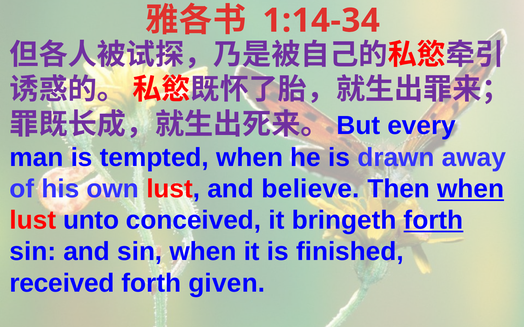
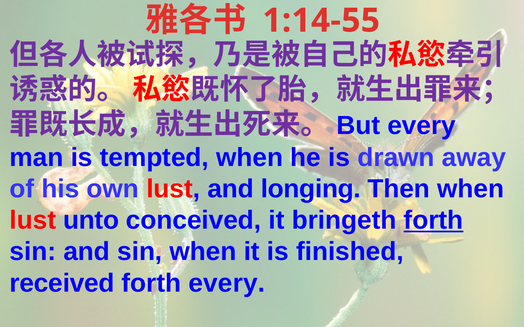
1:14-34: 1:14-34 -> 1:14-55
believe: believe -> longing
when at (471, 189) underline: present -> none
forth given: given -> every
